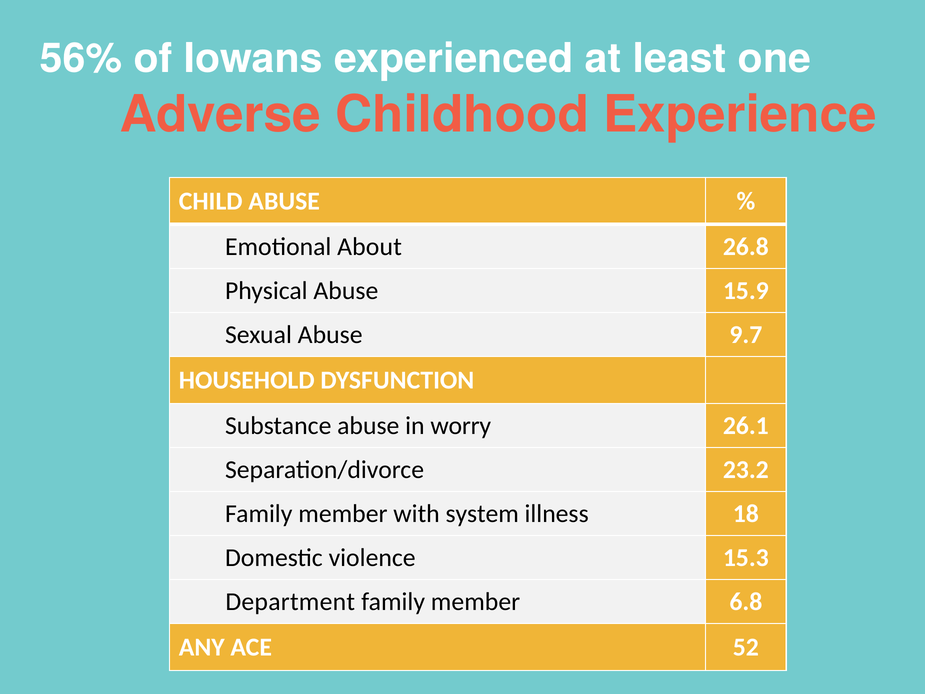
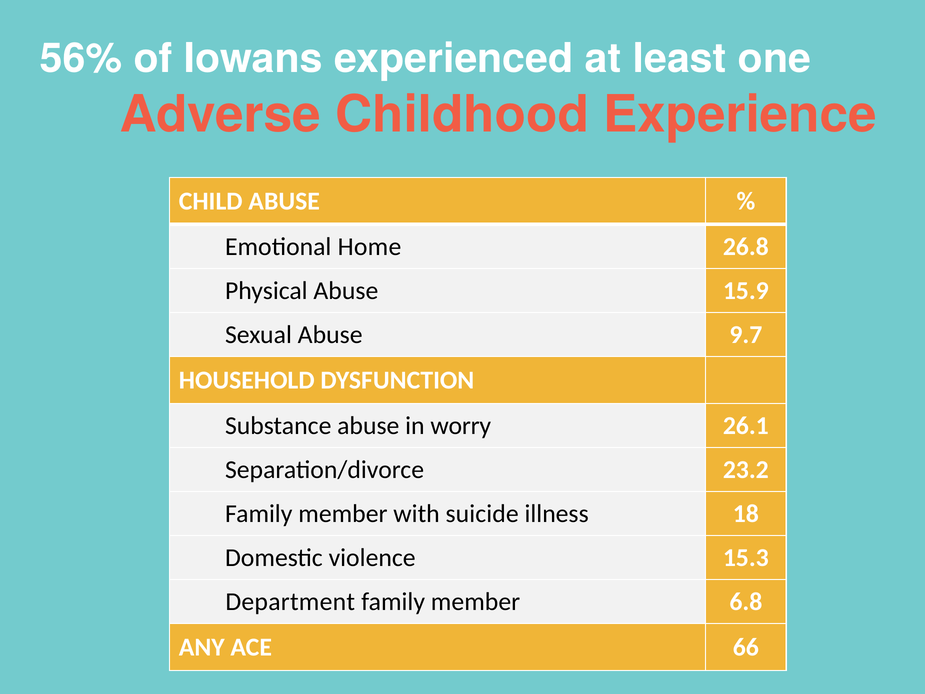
About: About -> Home
system: system -> suicide
52: 52 -> 66
